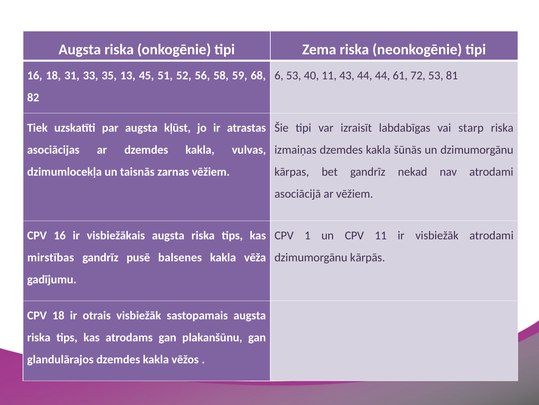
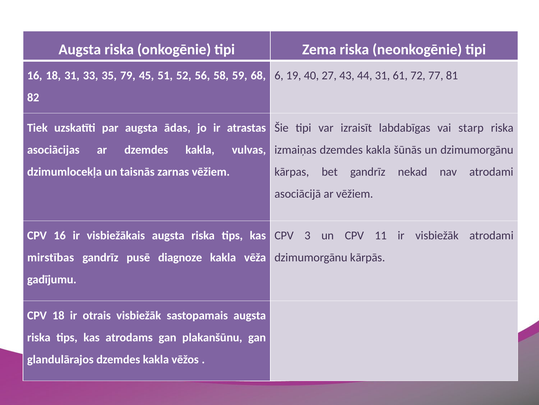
13: 13 -> 79
6 53: 53 -> 19
40 11: 11 -> 27
44 44: 44 -> 31
72 53: 53 -> 77
kļūst: kļūst -> ādas
1: 1 -> 3
balsenes: balsenes -> diagnoze
